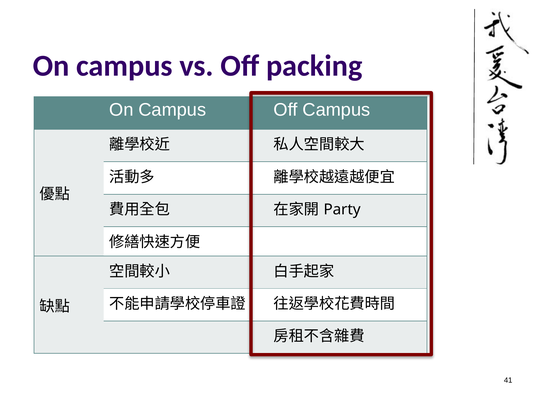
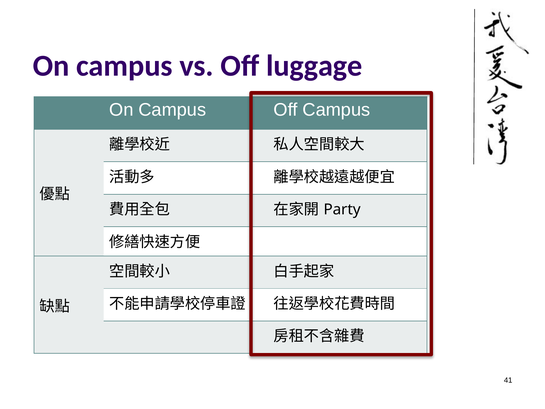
packing: packing -> luggage
